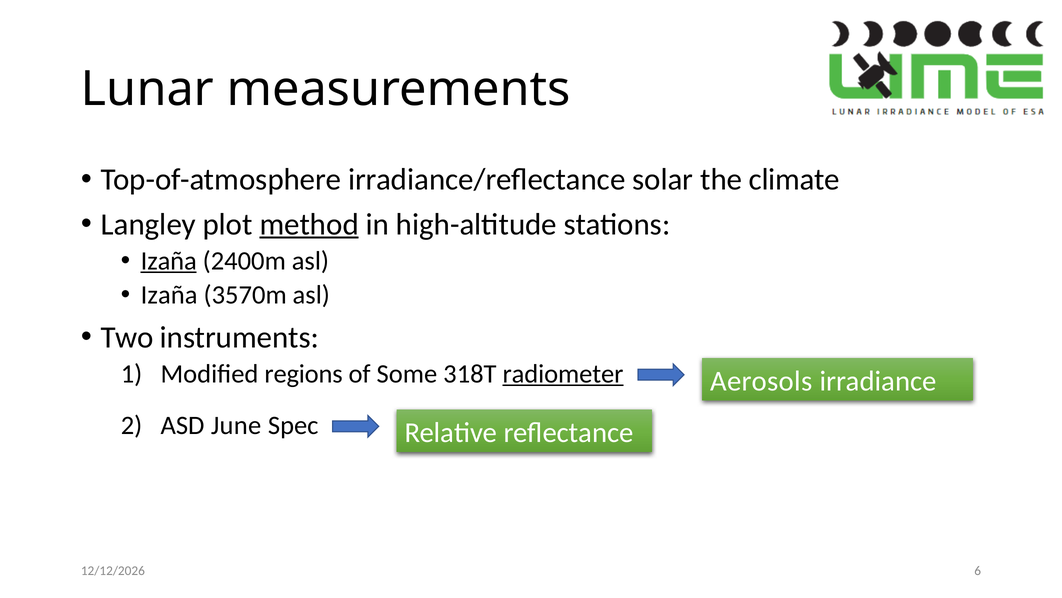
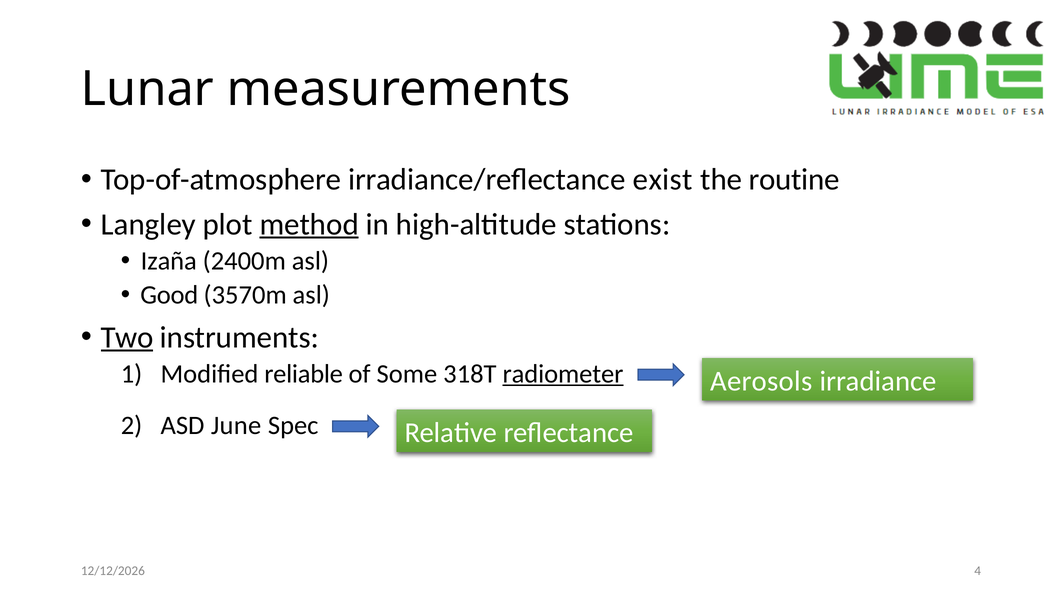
solar: solar -> exist
climate: climate -> routine
Izaña at (169, 261) underline: present -> none
Izaña at (169, 295): Izaña -> Good
Two underline: none -> present
regions: regions -> reliable
6: 6 -> 4
